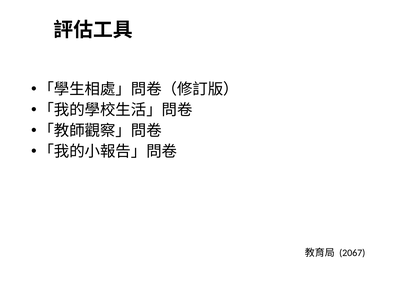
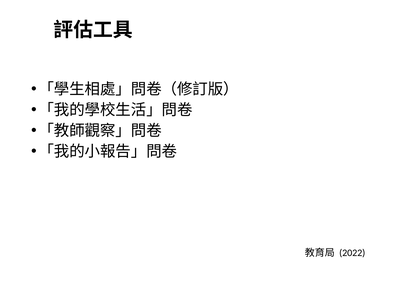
2067: 2067 -> 2022
